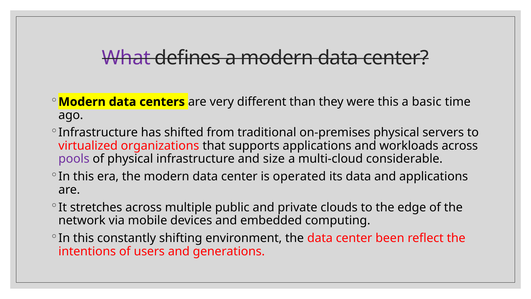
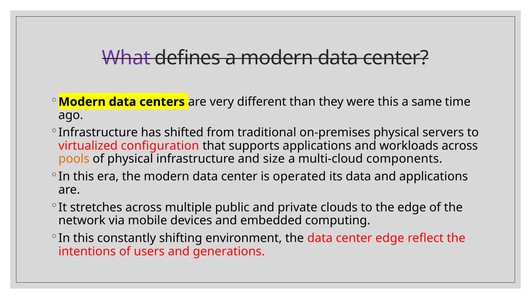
basic: basic -> same
organizations: organizations -> configuration
pools colour: purple -> orange
considerable: considerable -> components
center been: been -> edge
